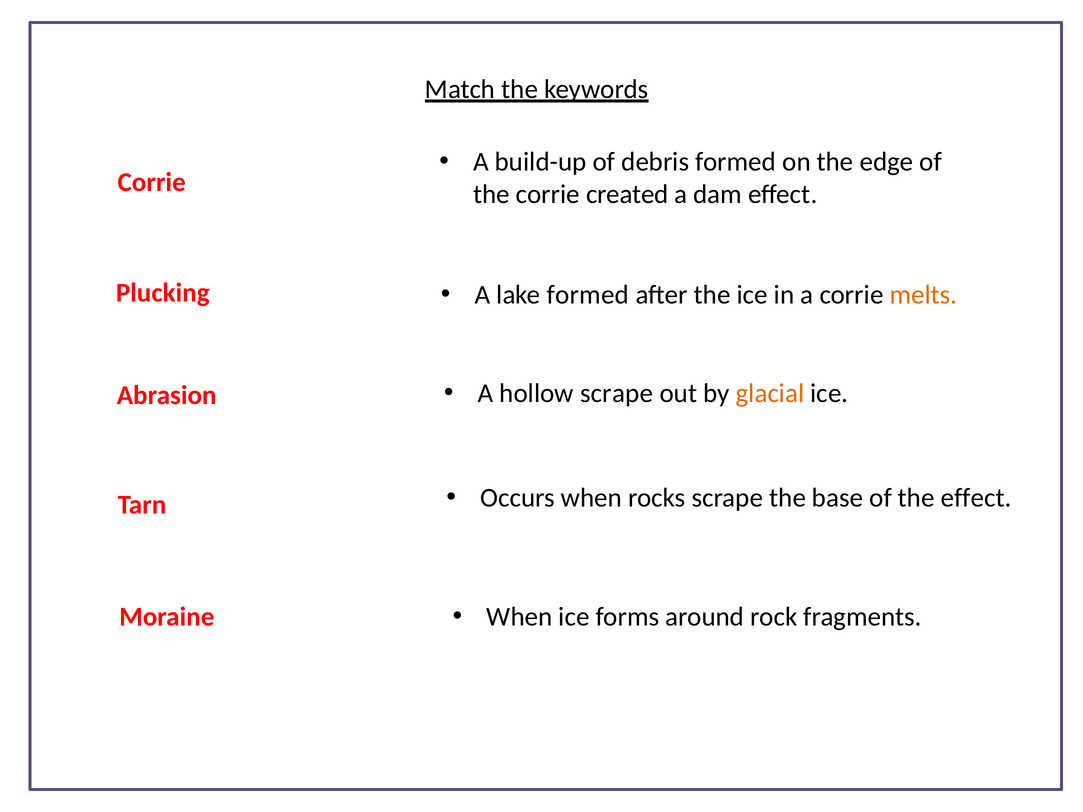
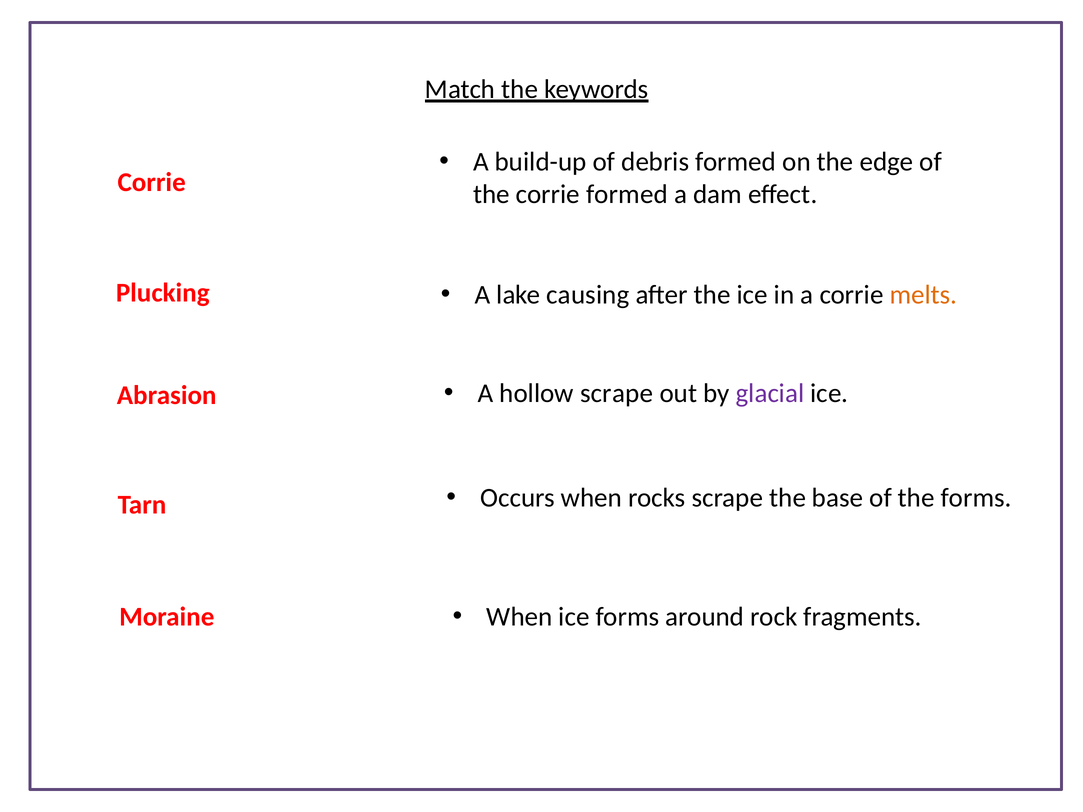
corrie created: created -> formed
lake formed: formed -> causing
glacial colour: orange -> purple
the effect: effect -> forms
